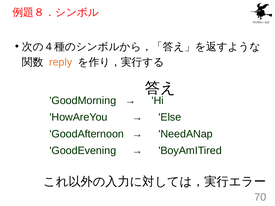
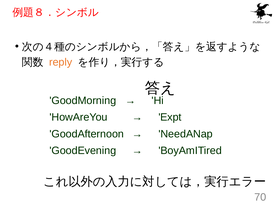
Else: Else -> Expt
